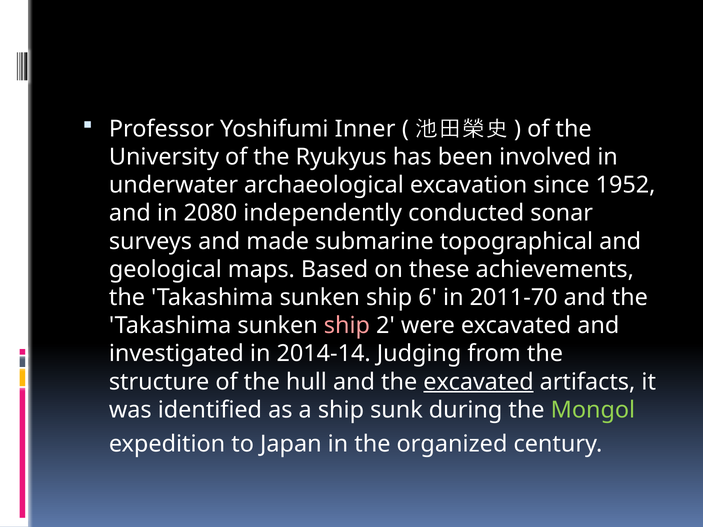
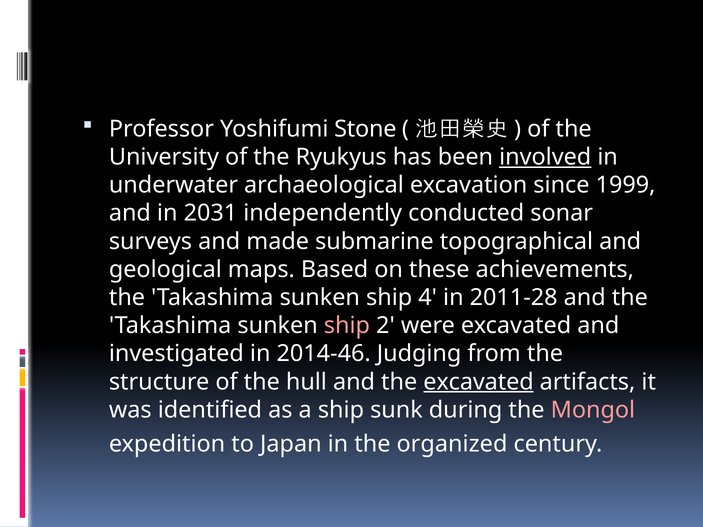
Inner: Inner -> Stone
involved underline: none -> present
1952: 1952 -> 1999
2080: 2080 -> 2031
6: 6 -> 4
2011-70: 2011-70 -> 2011-28
2014-14: 2014-14 -> 2014-46
Mongol colour: light green -> pink
